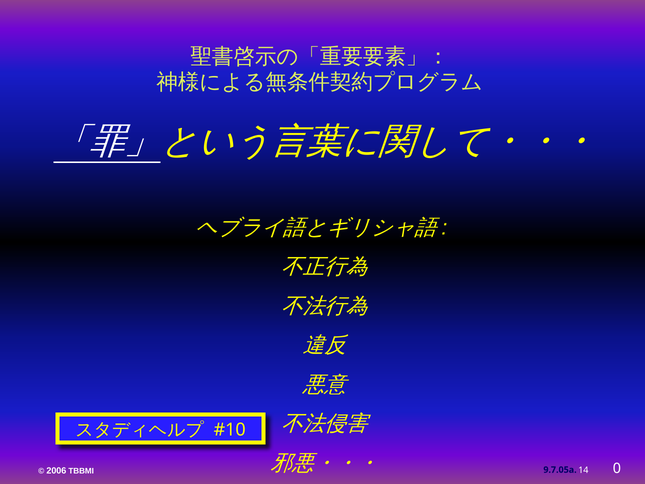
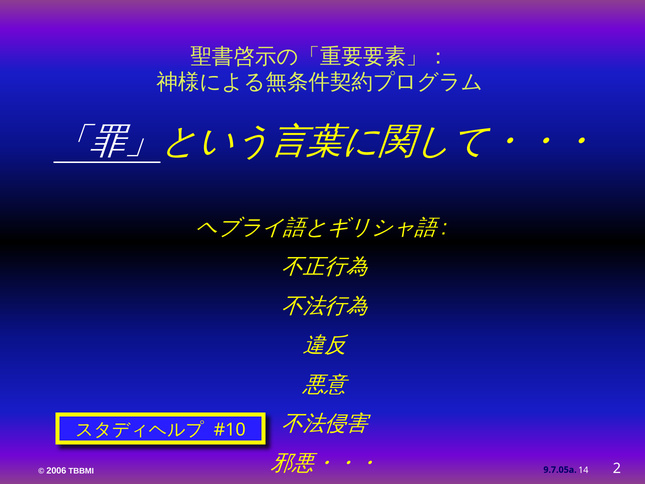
0: 0 -> 2
